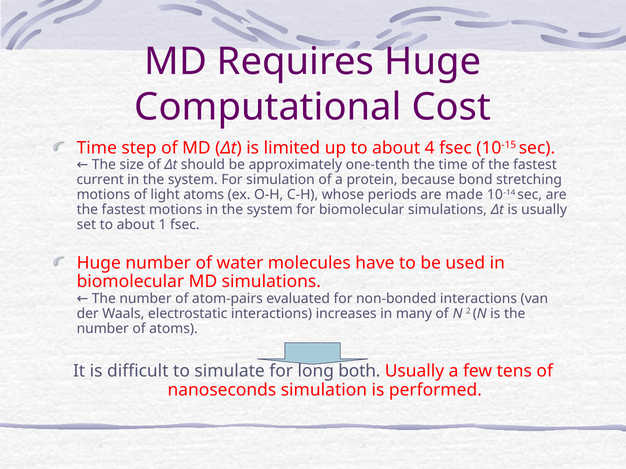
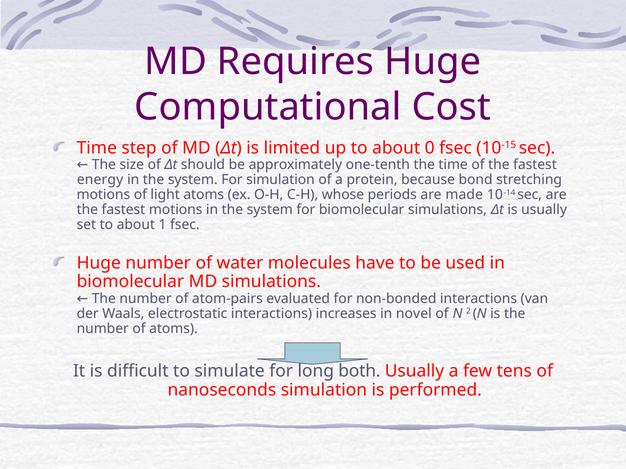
4: 4 -> 0
current: current -> energy
many: many -> novel
